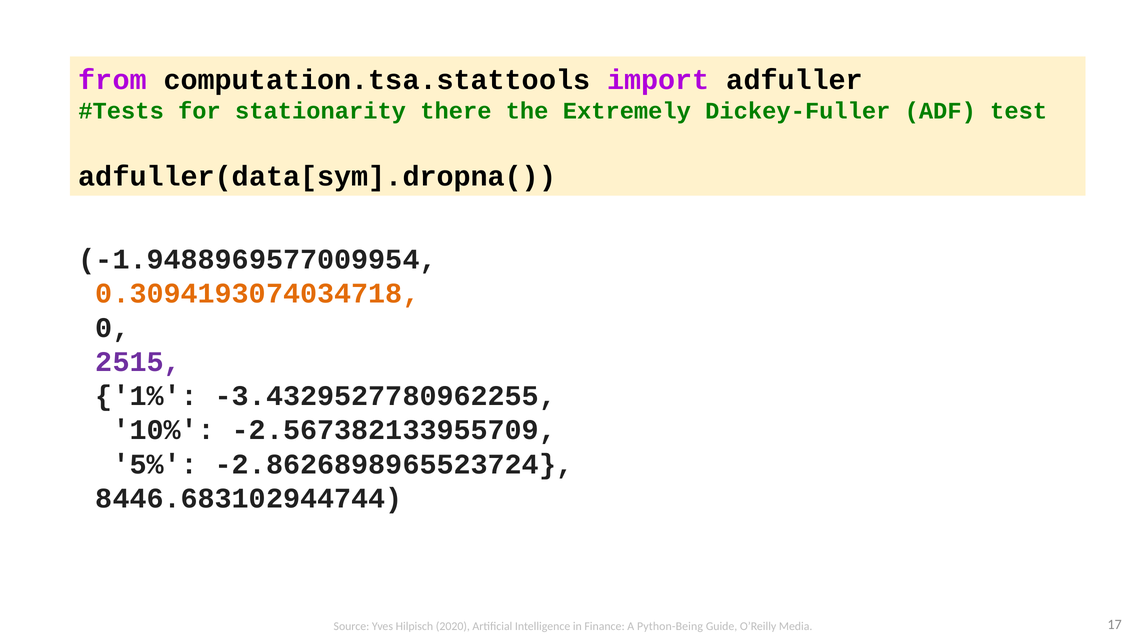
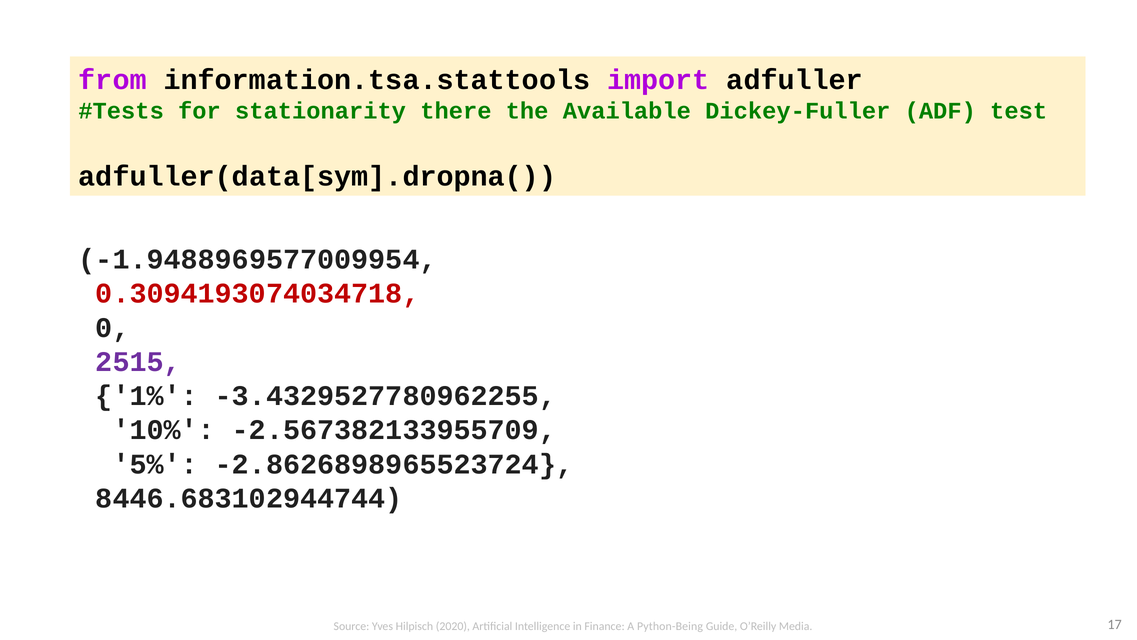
computation.tsa.stattools: computation.tsa.stattools -> information.tsa.stattools
Extremely: Extremely -> Available
0.3094193074034718 colour: orange -> red
